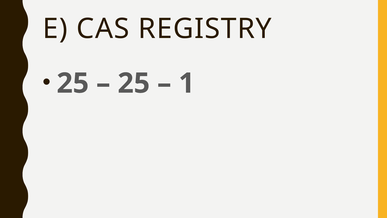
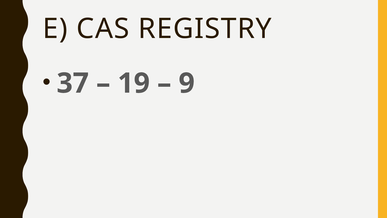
25 at (73, 83): 25 -> 37
25 at (134, 83): 25 -> 19
1: 1 -> 9
